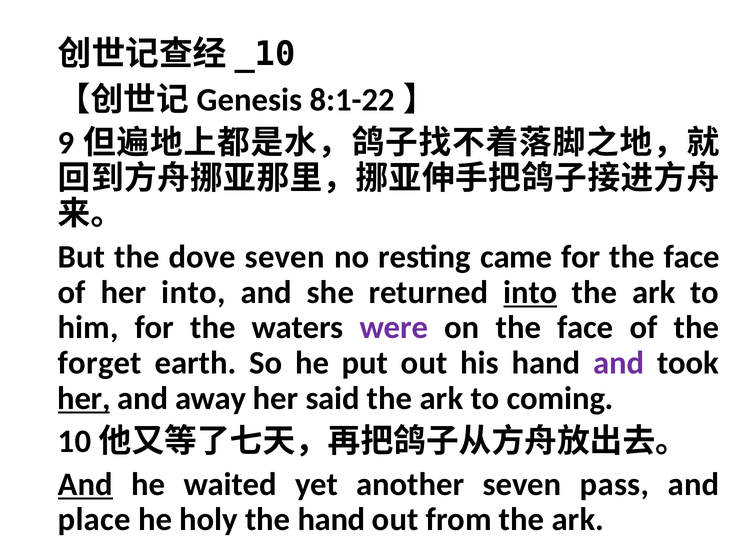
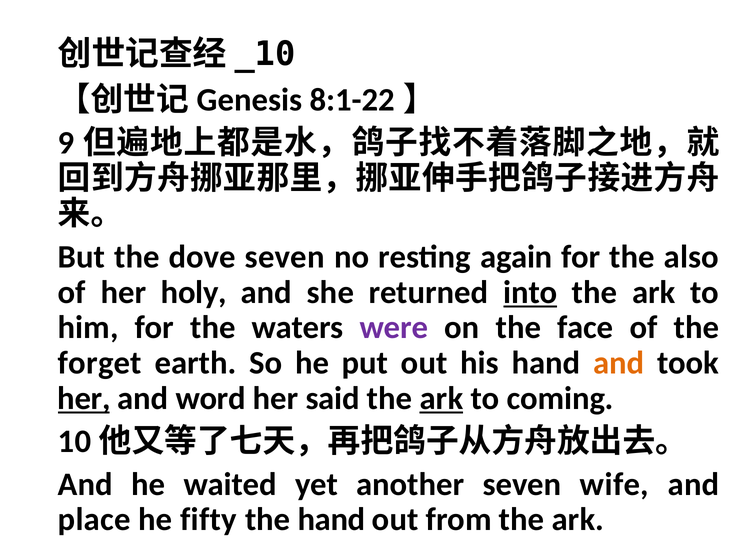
came: came -> again
for the face: face -> also
her into: into -> holy
and at (619, 363) colour: purple -> orange
away: away -> word
ark at (441, 398) underline: none -> present
And at (85, 484) underline: present -> none
pass: pass -> wife
holy: holy -> fifty
